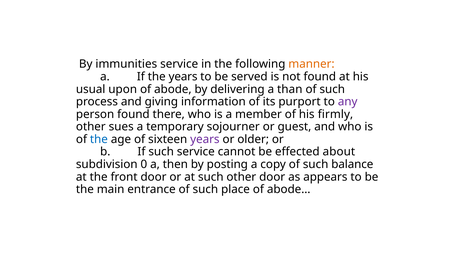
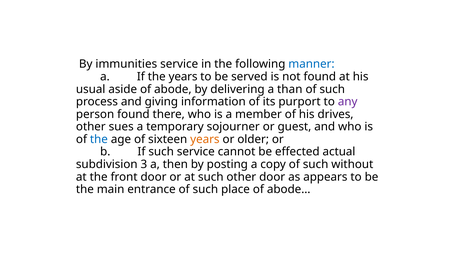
manner colour: orange -> blue
upon: upon -> aside
firmly: firmly -> drives
years at (205, 139) colour: purple -> orange
about: about -> actual
0: 0 -> 3
balance: balance -> without
